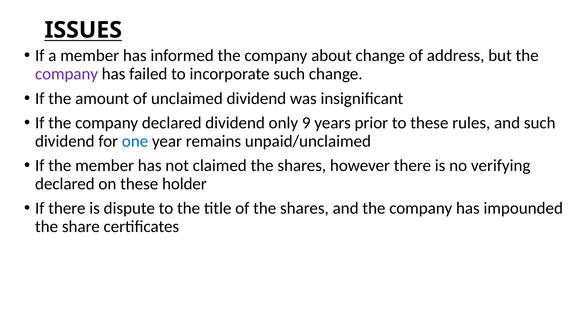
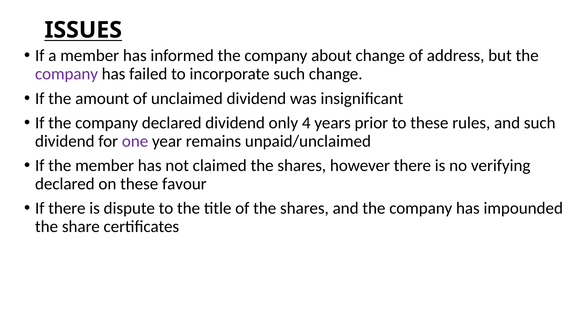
9: 9 -> 4
one colour: blue -> purple
holder: holder -> favour
